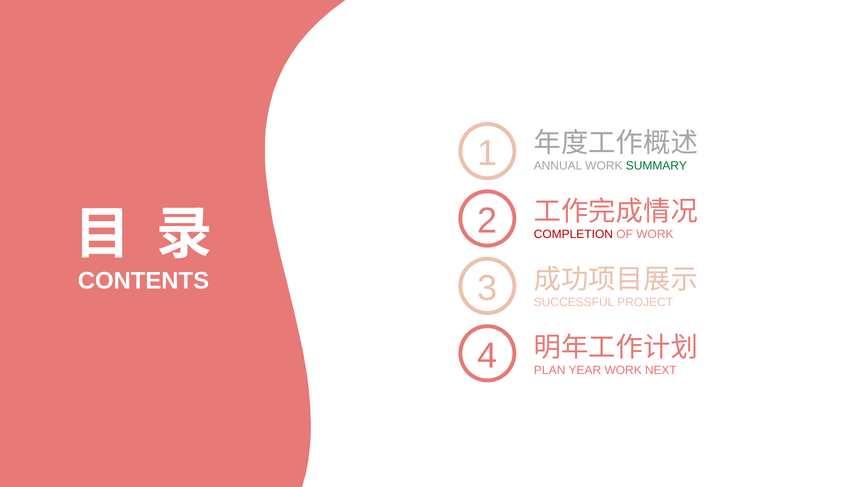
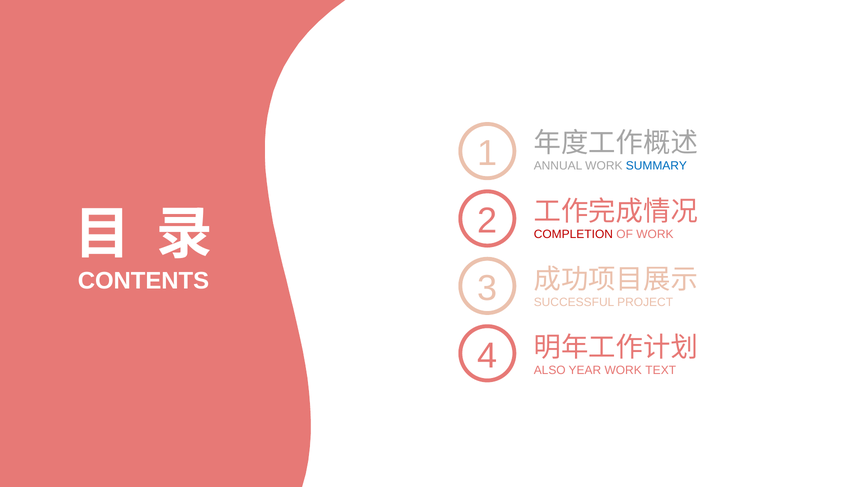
SUMMARY colour: green -> blue
PLAN: PLAN -> ALSO
NEXT: NEXT -> TEXT
